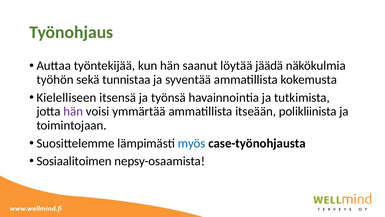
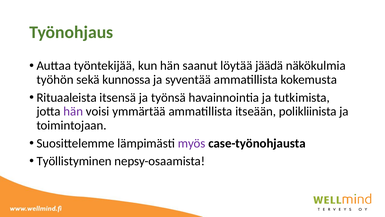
tunnistaa: tunnistaa -> kunnossa
Kielelliseen: Kielelliseen -> Rituaaleista
myös colour: blue -> purple
Sosiaalitoimen: Sosiaalitoimen -> Työllistyminen
